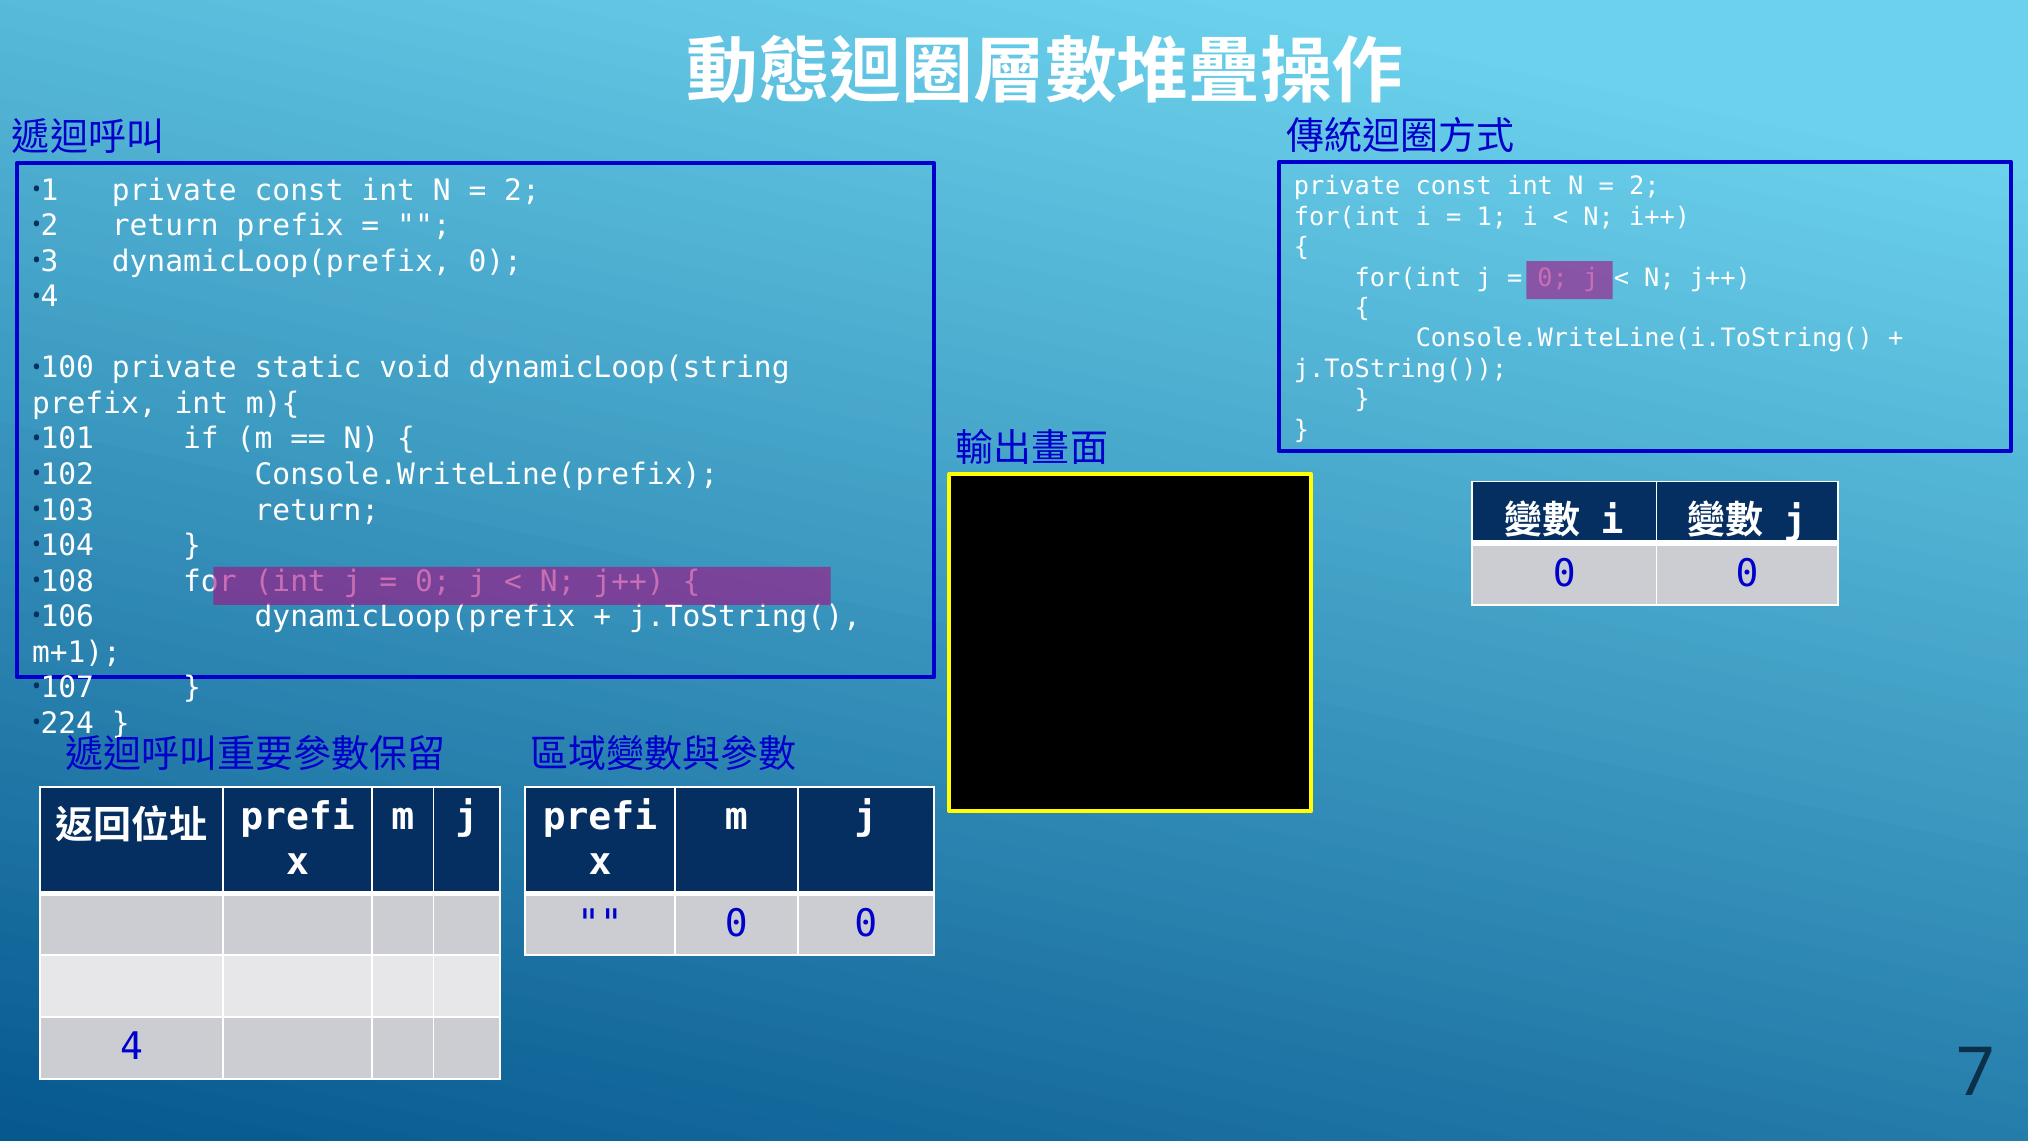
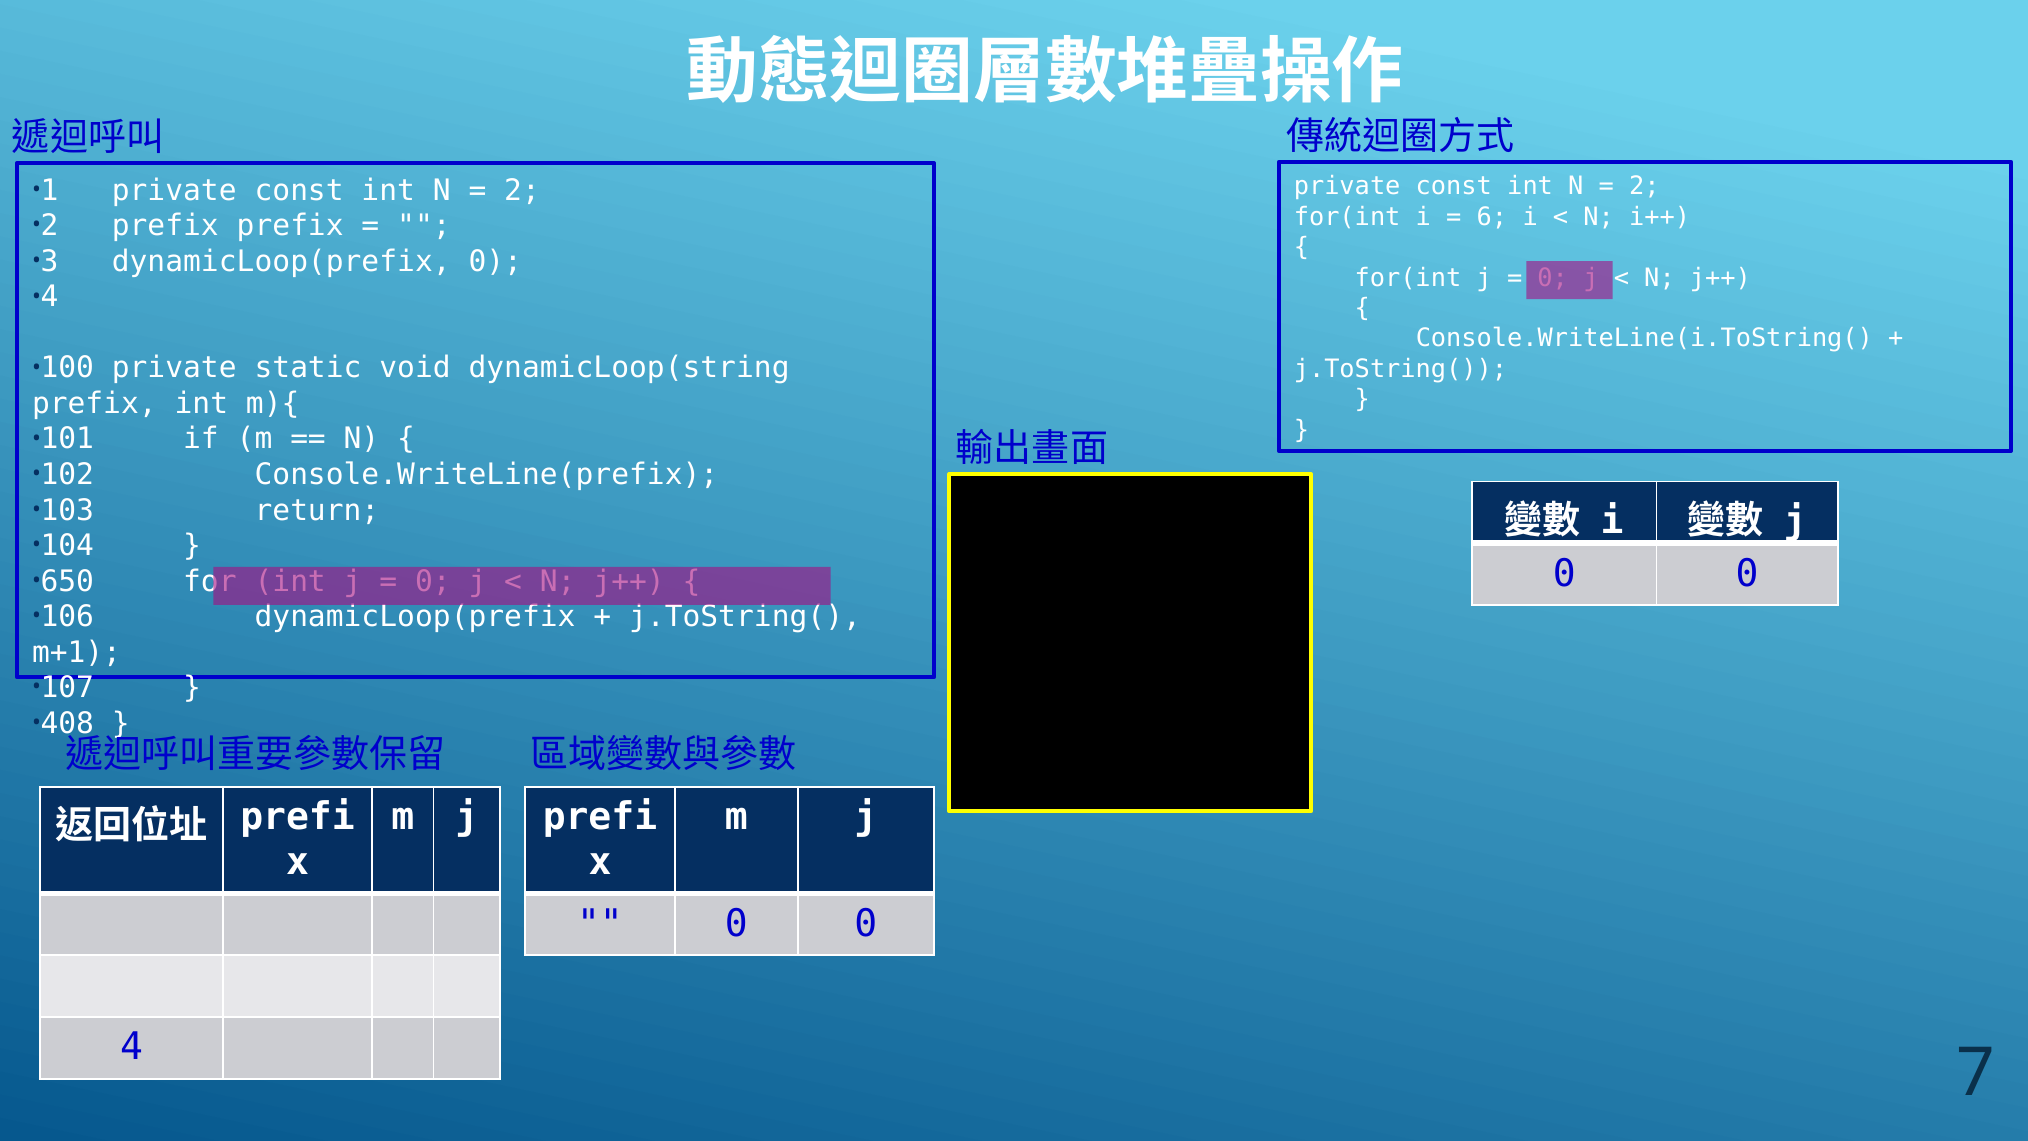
1 at (1492, 217): 1 -> 6
2 return: return -> prefix
108: 108 -> 650
224: 224 -> 408
